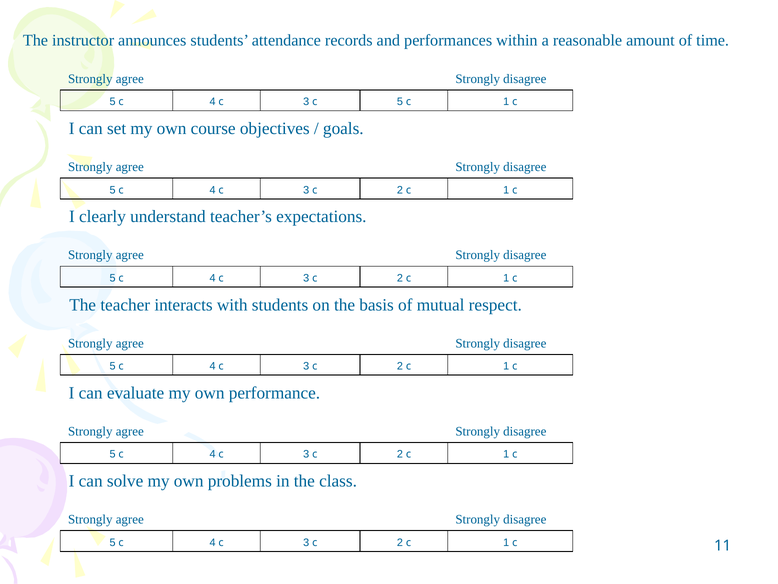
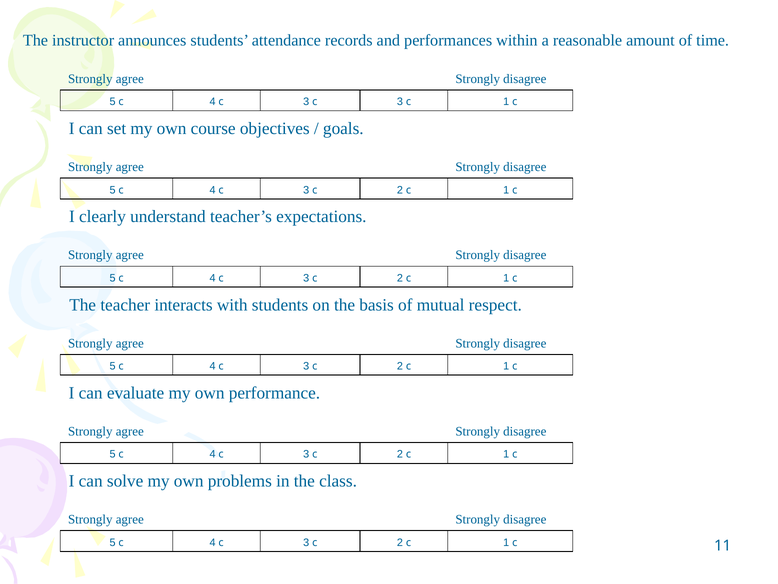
3 c 5: 5 -> 3
